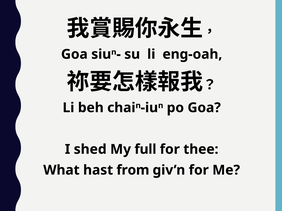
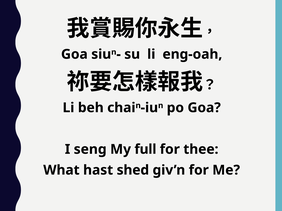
shed: shed -> seng
from: from -> shed
